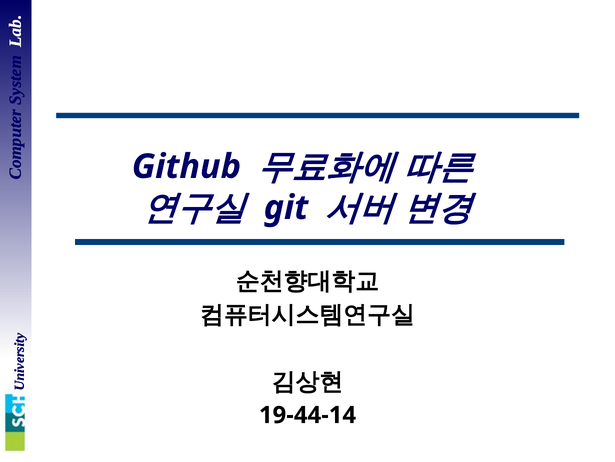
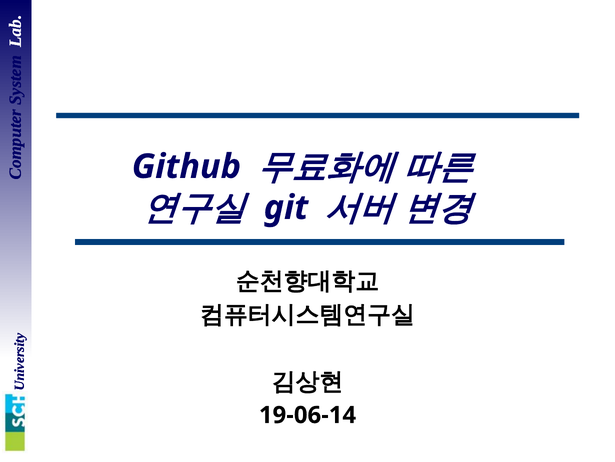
19-44-14: 19-44-14 -> 19-06-14
